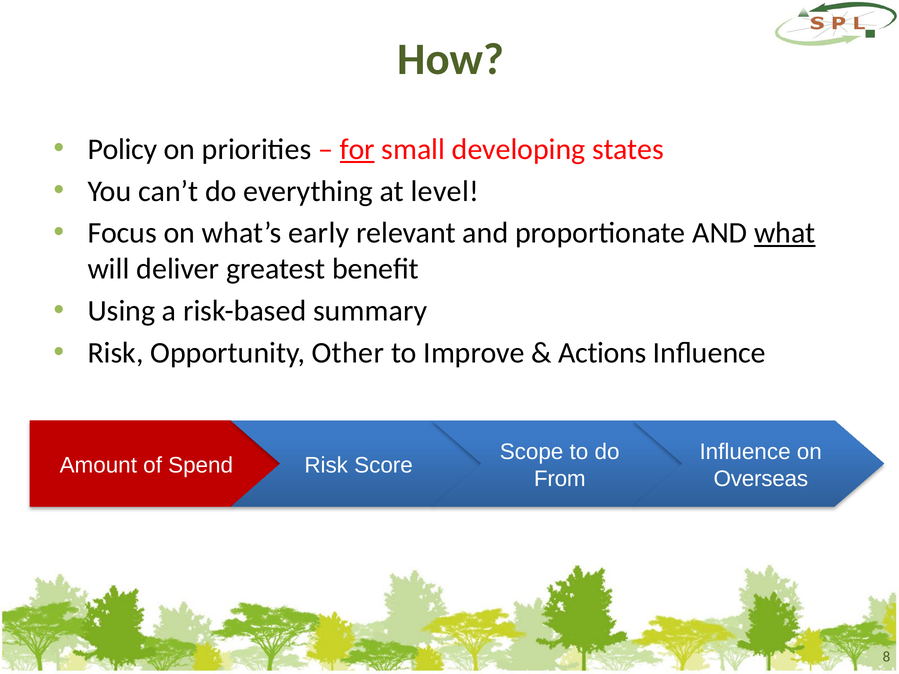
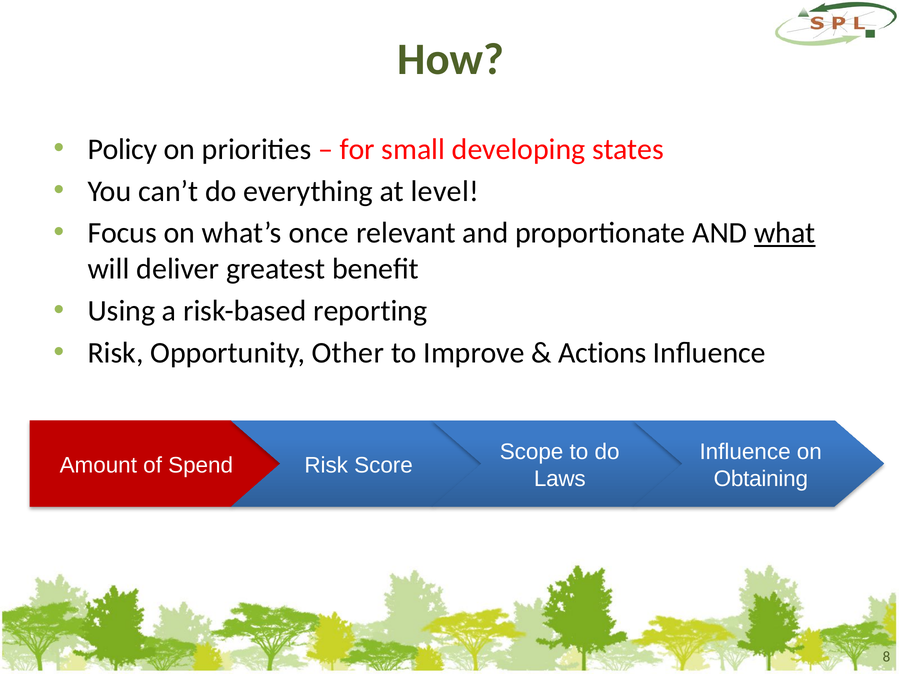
for underline: present -> none
early: early -> once
summary: summary -> reporting
From: From -> Laws
Overseas: Overseas -> Obtaining
